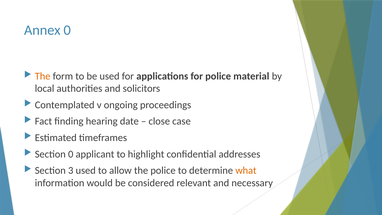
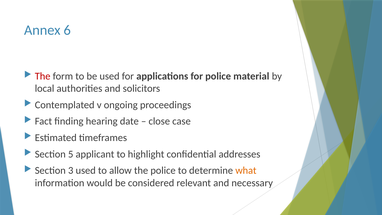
Annex 0: 0 -> 6
The at (43, 76) colour: orange -> red
Section 0: 0 -> 5
